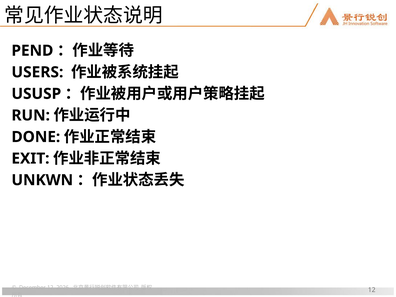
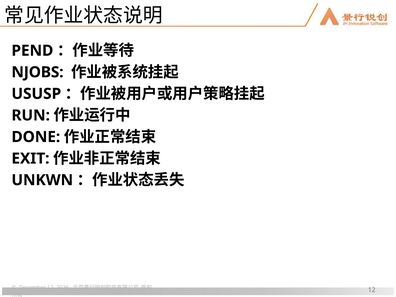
USERS: USERS -> NJOBS
